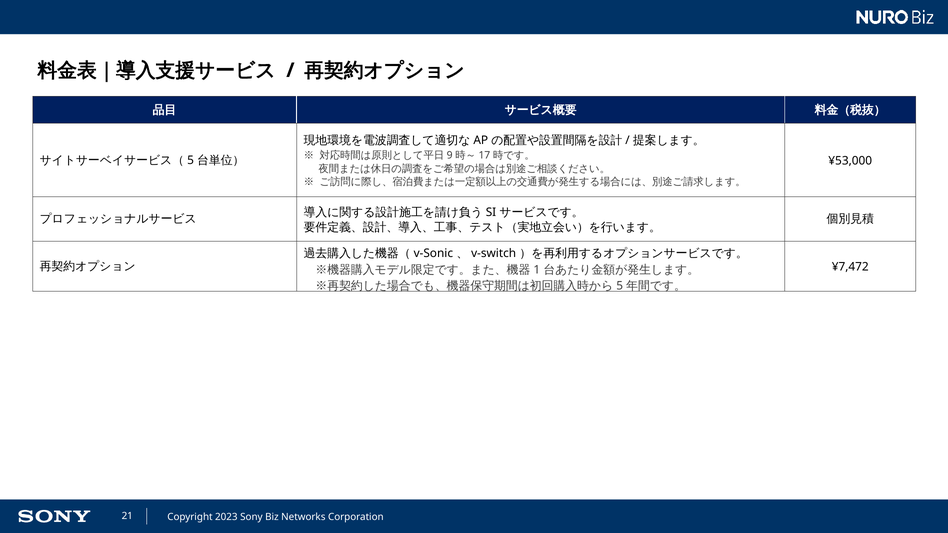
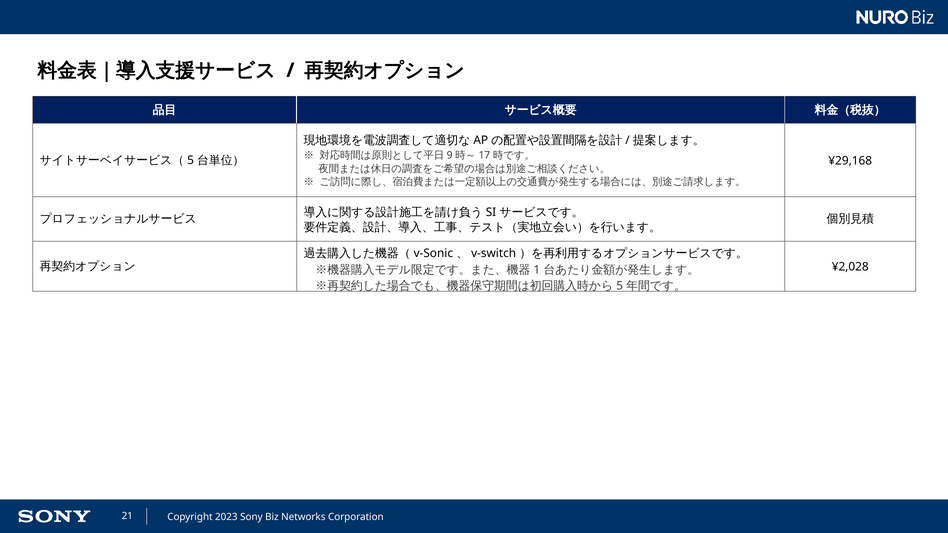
¥53,000: ¥53,000 -> ¥29,168
¥7,472: ¥7,472 -> ¥2,028
